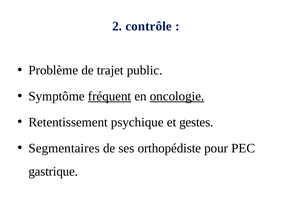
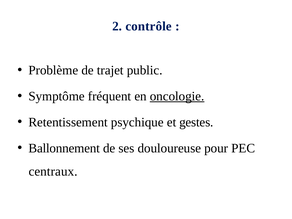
fréquent underline: present -> none
Segmentaires: Segmentaires -> Ballonnement
orthopédiste: orthopédiste -> douloureuse
gastrique: gastrique -> centraux
